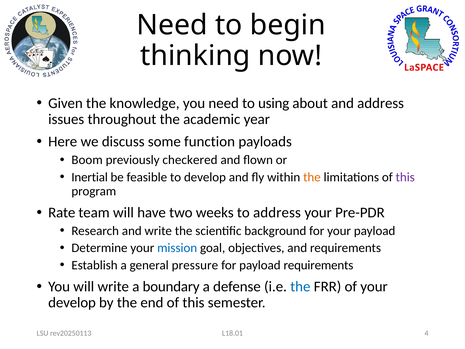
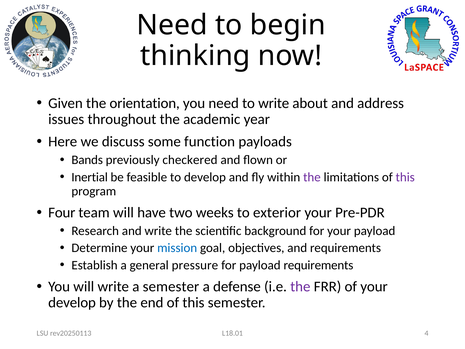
knowledge: knowledge -> orientation
to using: using -> write
Boom: Boom -> Bands
the at (312, 177) colour: orange -> purple
Rate: Rate -> Four
to address: address -> exterior
a boundary: boundary -> semester
the at (300, 286) colour: blue -> purple
